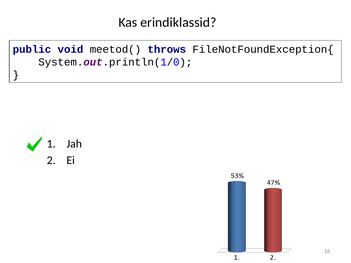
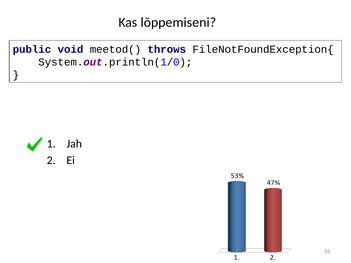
erindiklassid: erindiklassid -> lõppemiseni
